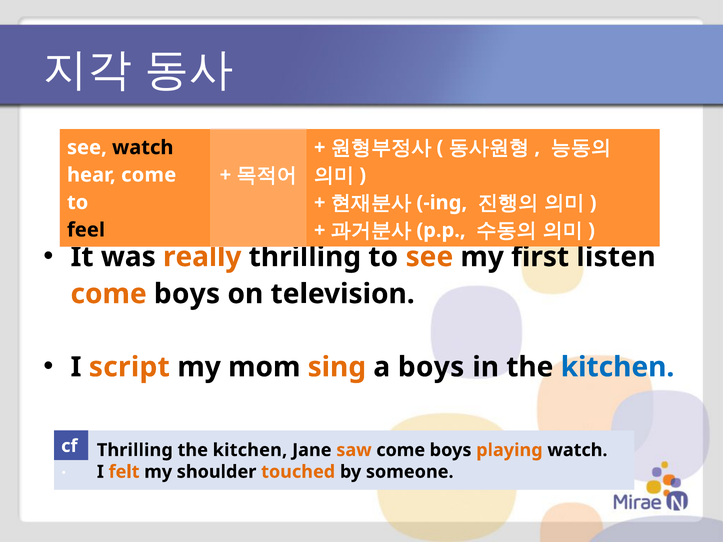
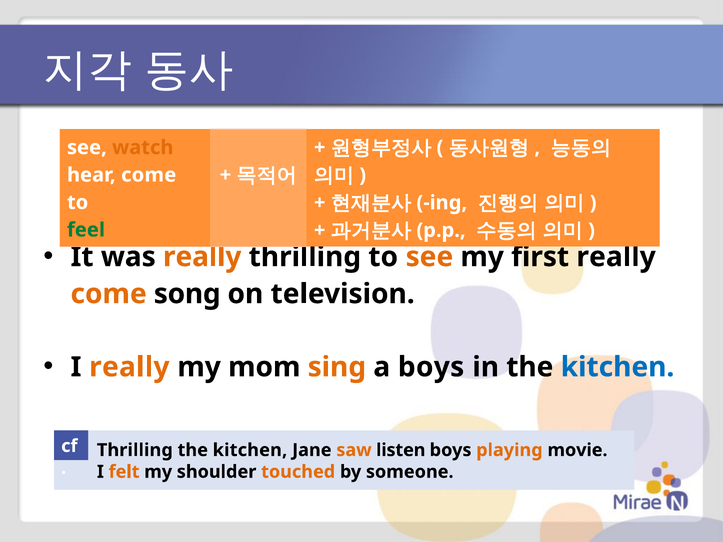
watch at (143, 148) colour: black -> orange
feel colour: black -> green
first listen: listen -> really
boys at (187, 294): boys -> song
I script: script -> really
saw come: come -> listen
playing watch: watch -> movie
